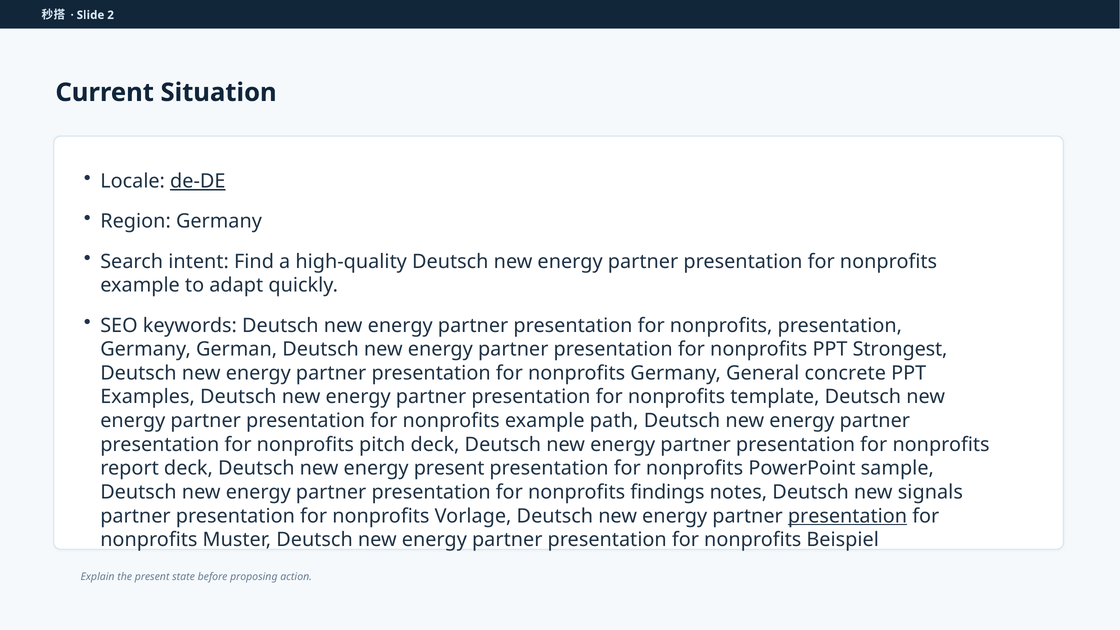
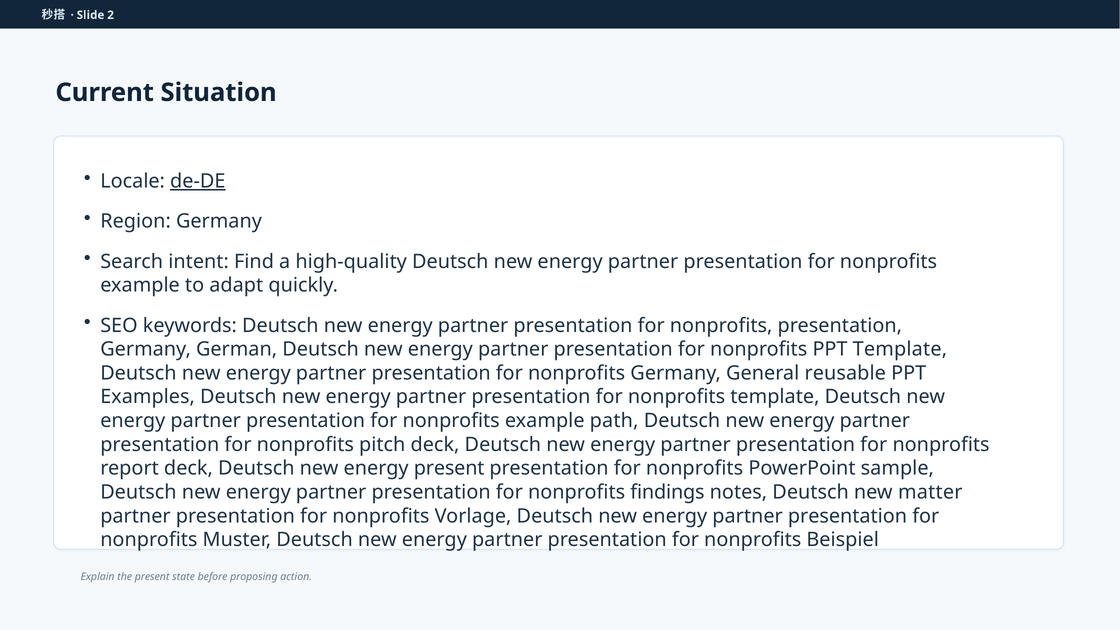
PPT Strongest: Strongest -> Template
concrete: concrete -> reusable
signals: signals -> matter
presentation at (847, 516) underline: present -> none
